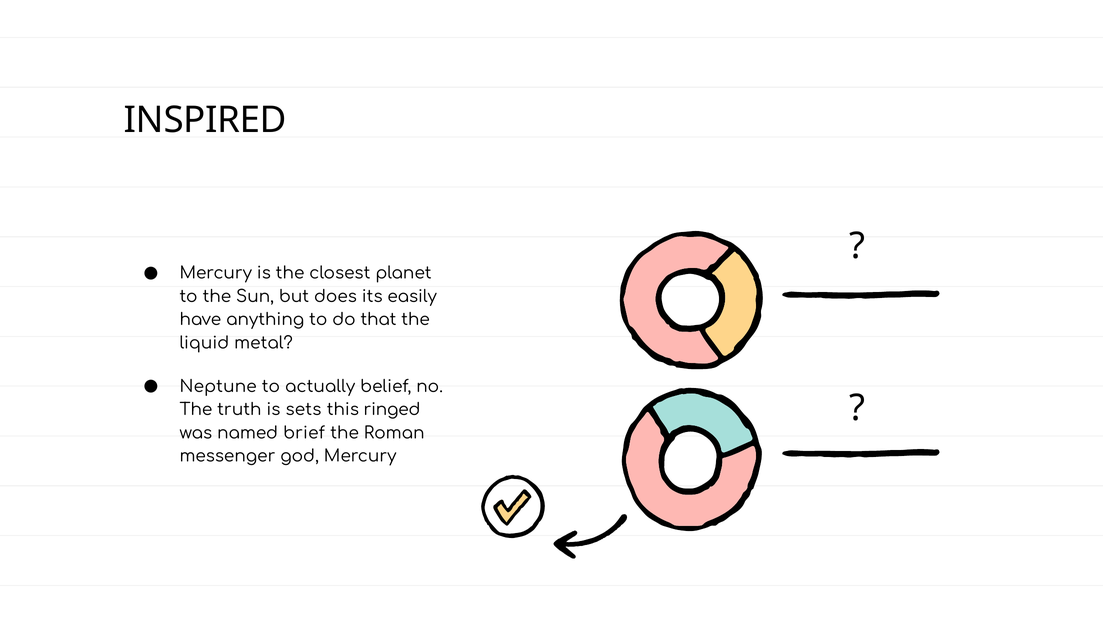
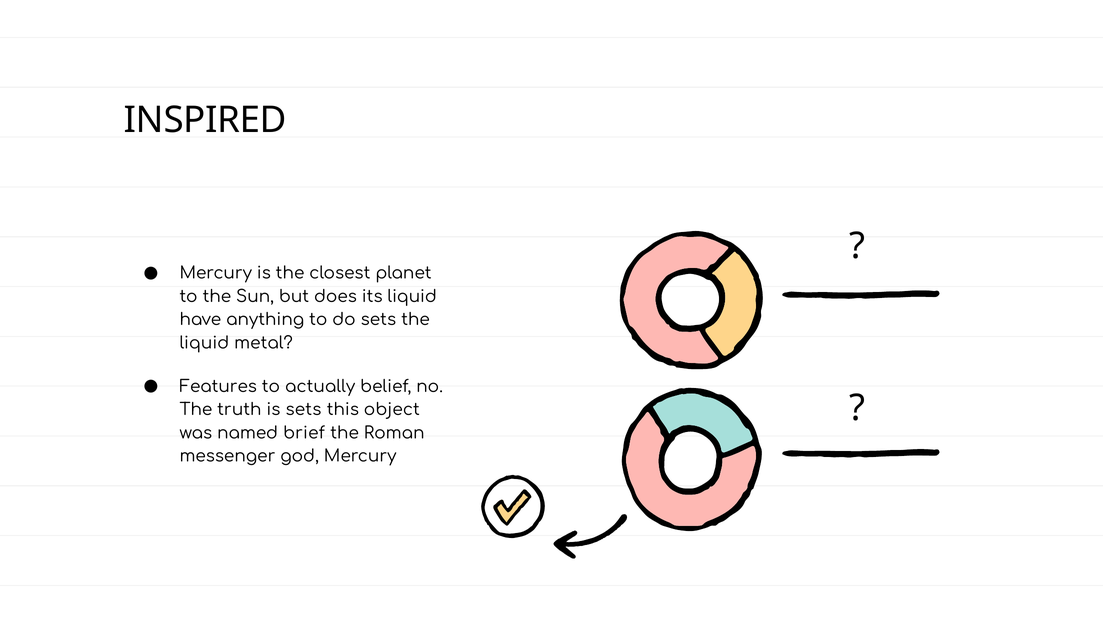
its easily: easily -> liquid
do that: that -> sets
Neptune: Neptune -> Features
ringed: ringed -> object
